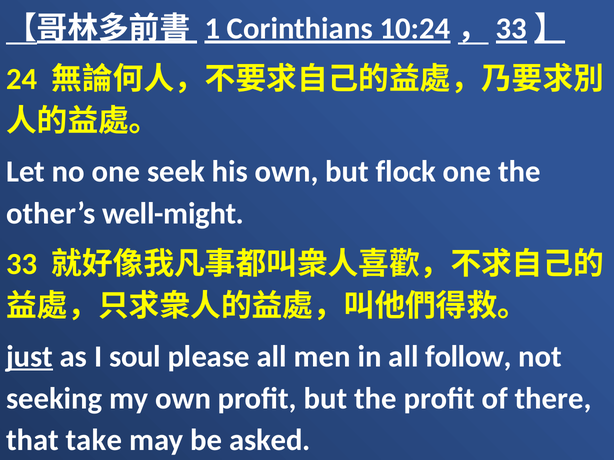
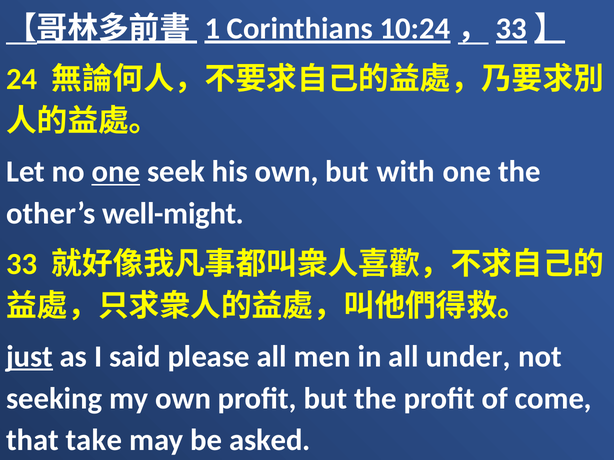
one at (116, 172) underline: none -> present
flock: flock -> with
soul: soul -> said
follow: follow -> under
there: there -> come
